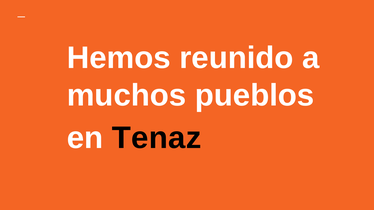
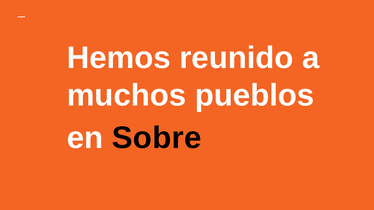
Tenaz: Tenaz -> Sobre
